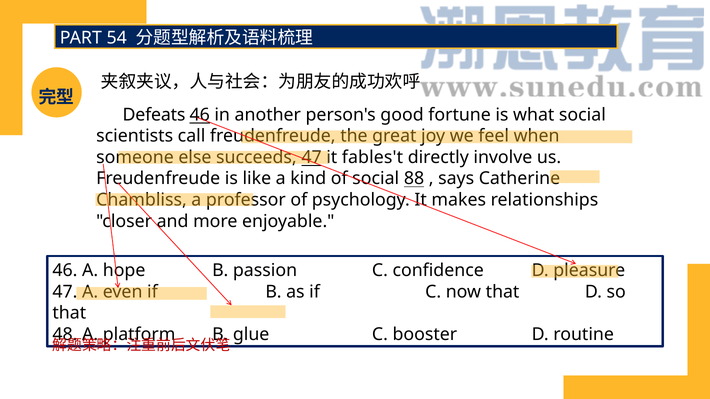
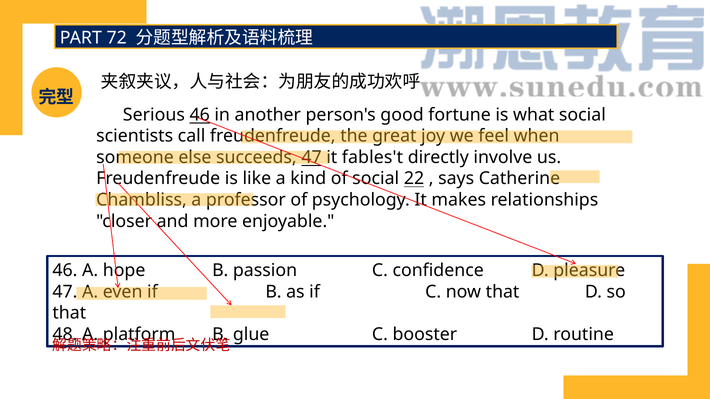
54: 54 -> 72
Defeats: Defeats -> Serious
88: 88 -> 22
